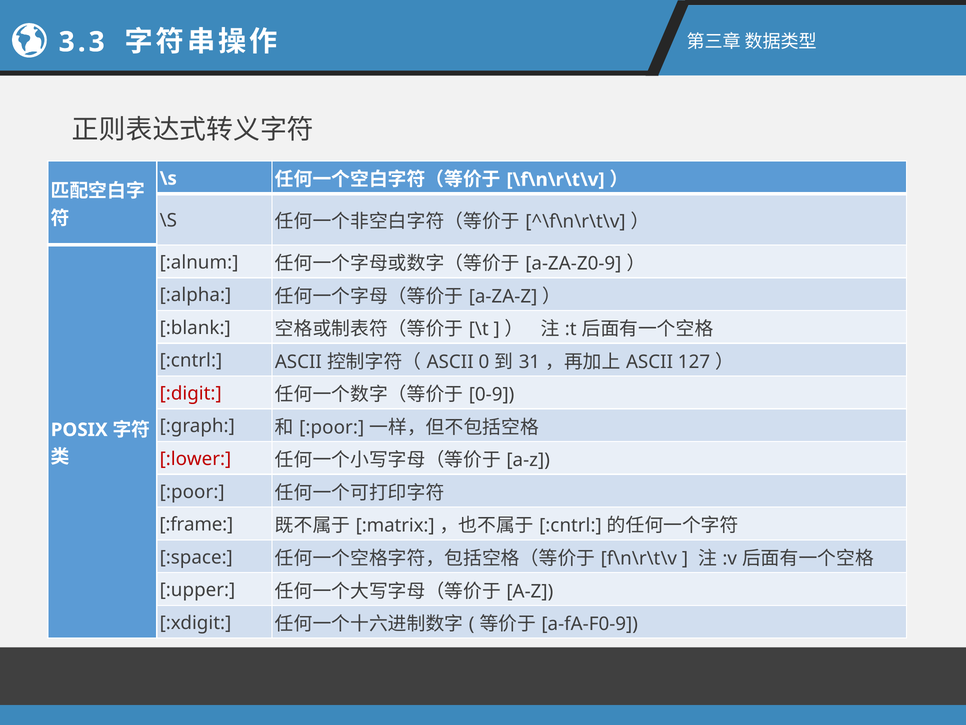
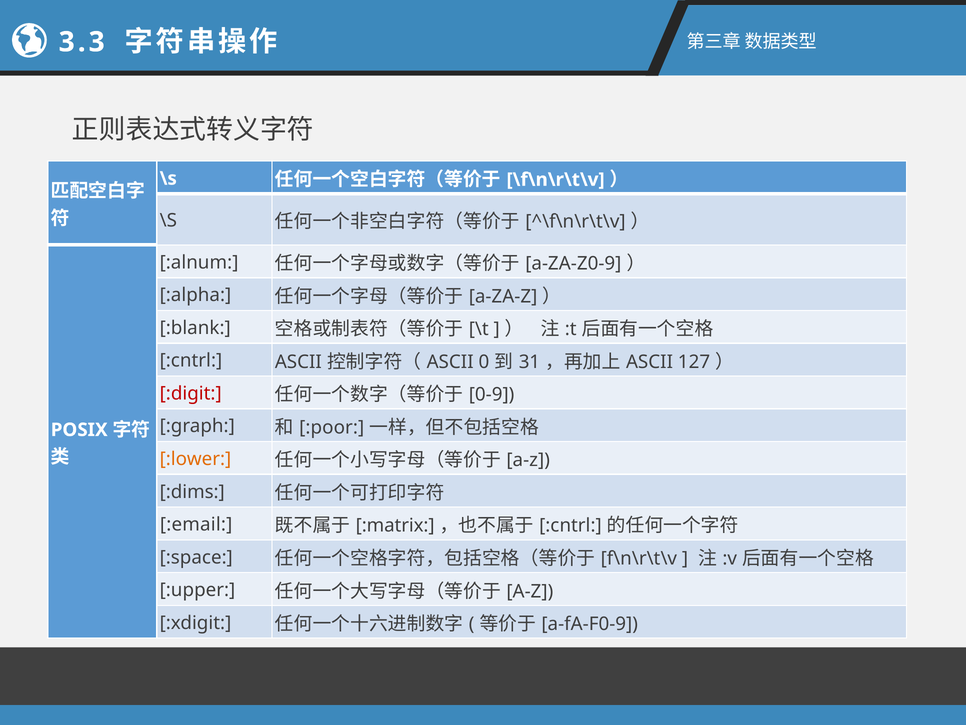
:lower colour: red -> orange
:poor at (192, 491): :poor -> :dims
:frame: :frame -> :email
